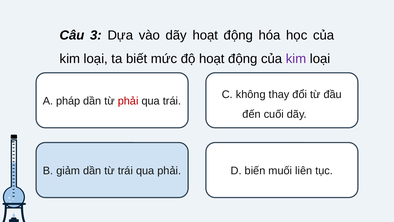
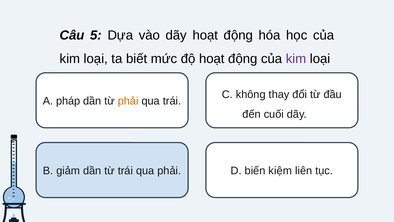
3: 3 -> 5
phải at (128, 101) colour: red -> orange
muối: muối -> kiệm
